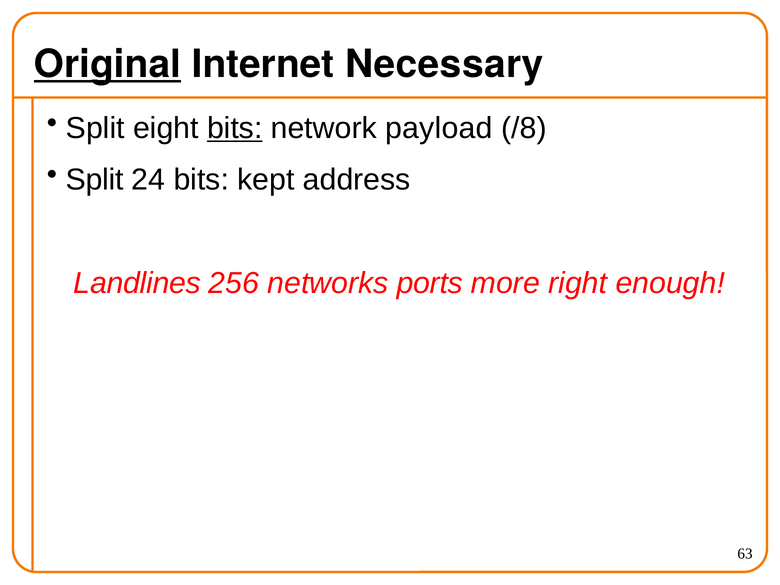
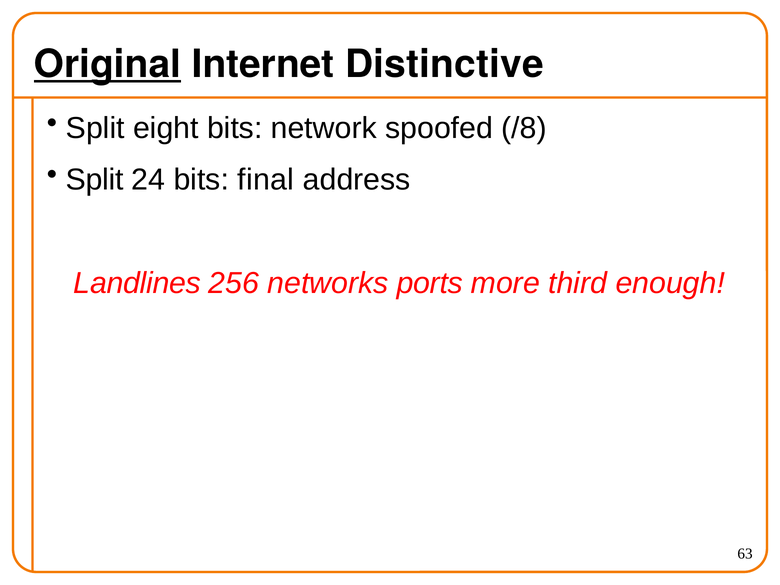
Necessary: Necessary -> Distinctive
bits at (235, 128) underline: present -> none
payload: payload -> spoofed
kept: kept -> final
right: right -> third
